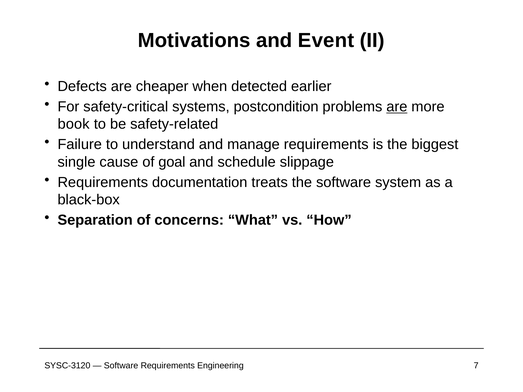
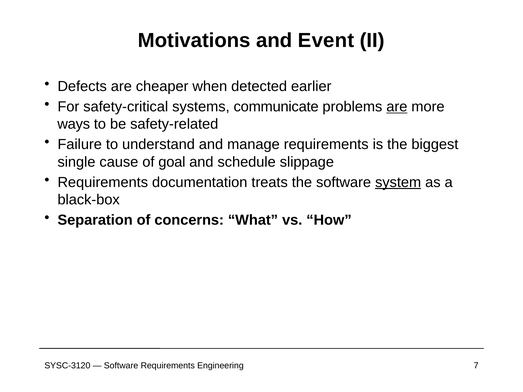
postcondition: postcondition -> communicate
book: book -> ways
system underline: none -> present
